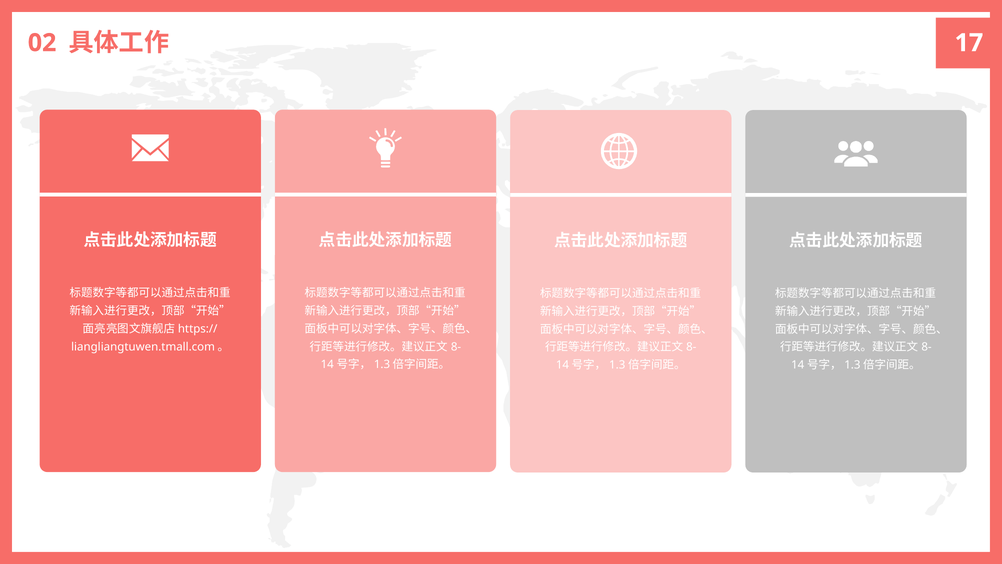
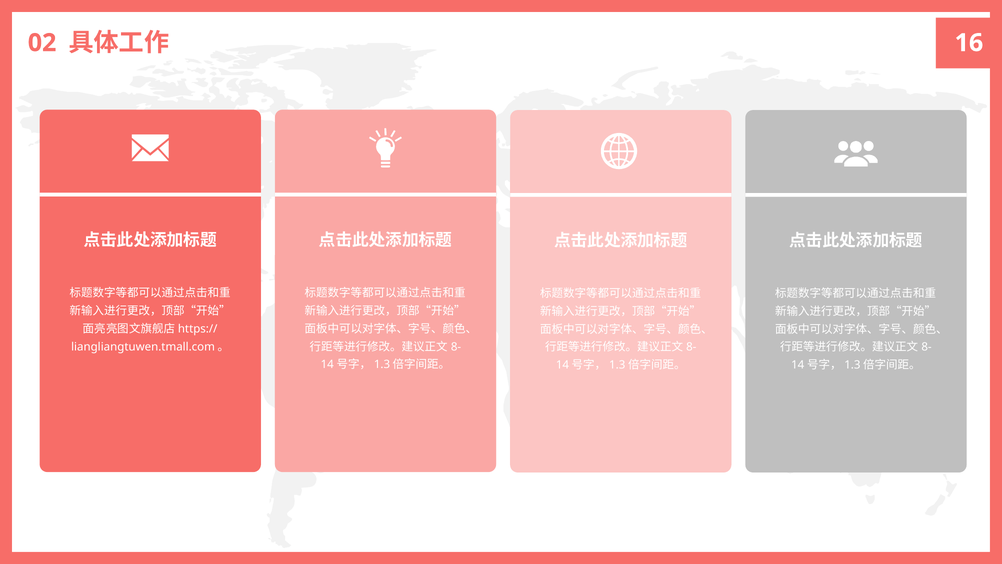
17: 17 -> 16
